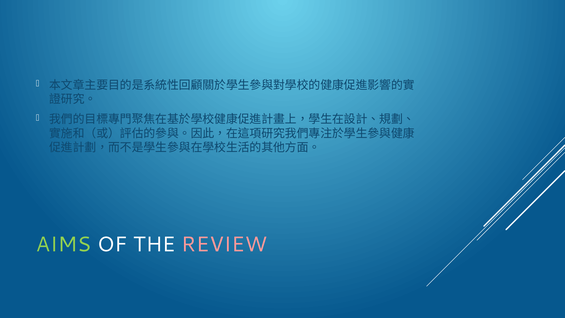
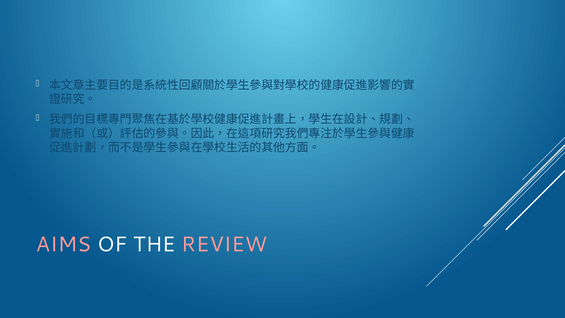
AIMS colour: light green -> pink
